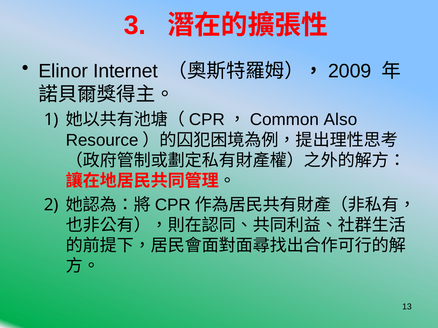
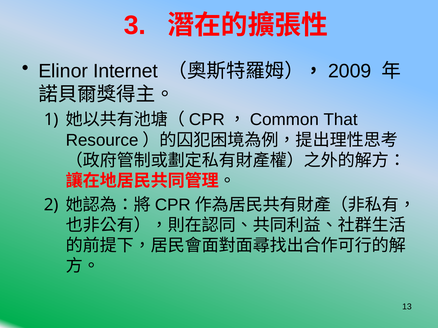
Also: Also -> That
